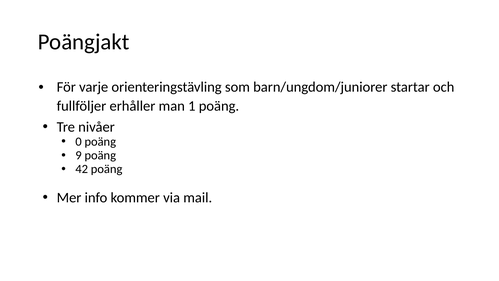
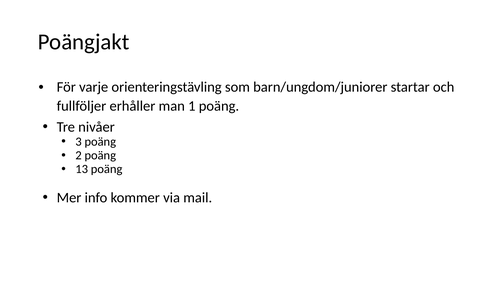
0: 0 -> 3
9: 9 -> 2
42: 42 -> 13
